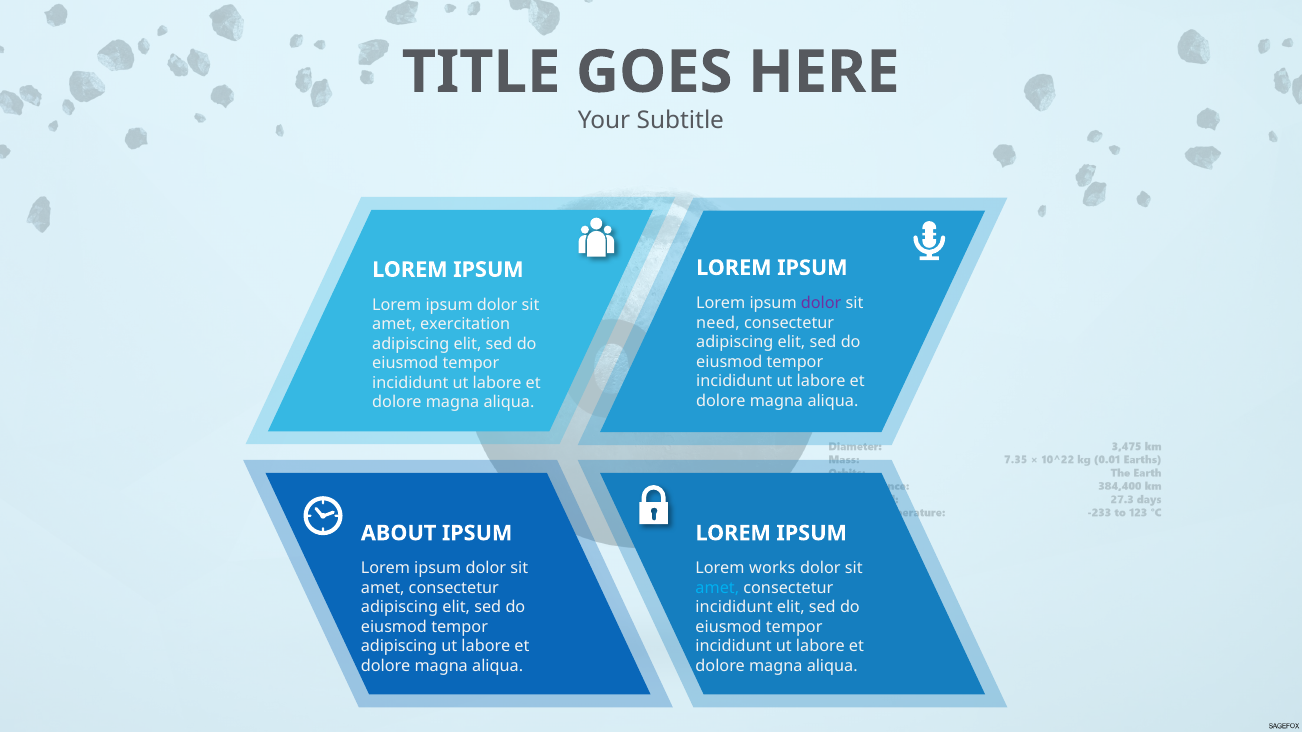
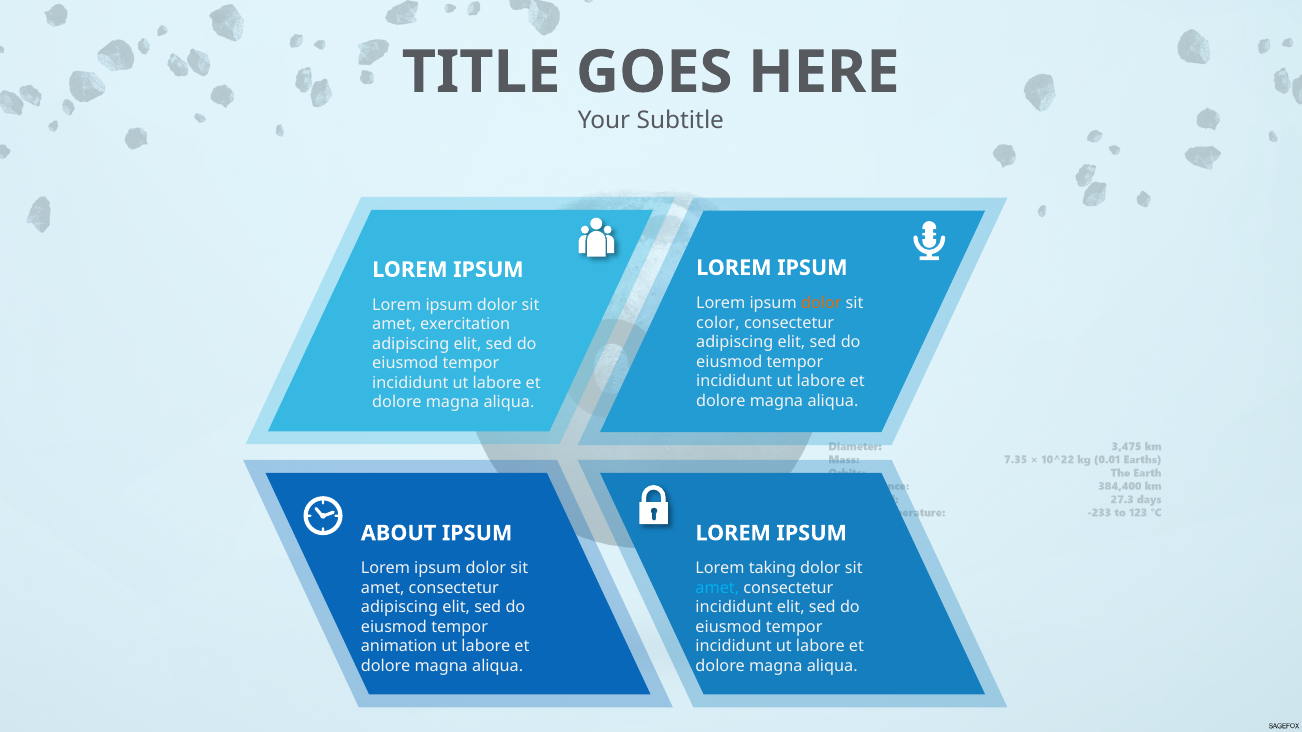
dolor at (821, 303) colour: purple -> orange
need: need -> color
works: works -> taking
adipiscing at (399, 647): adipiscing -> animation
